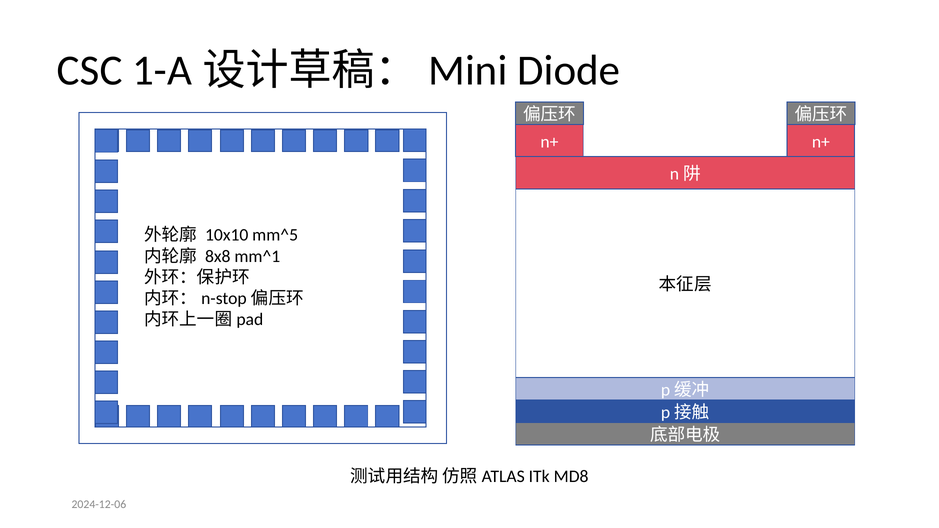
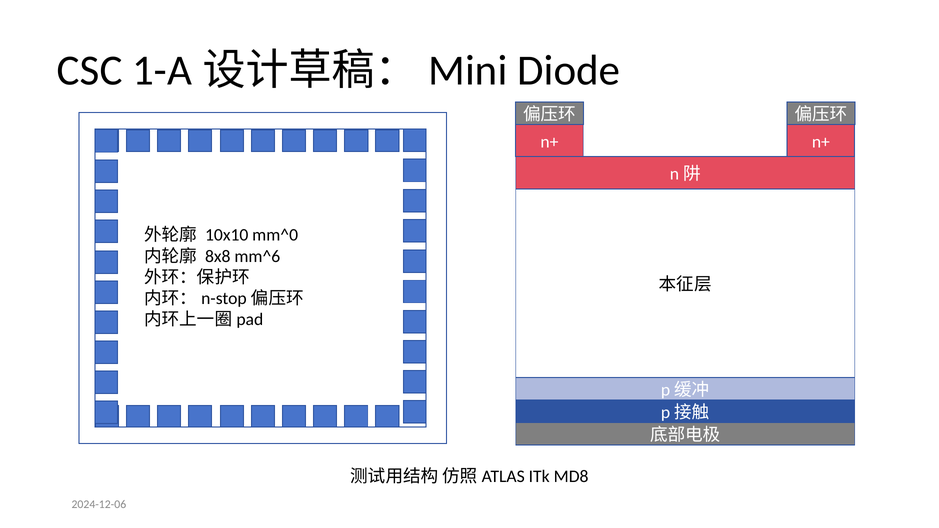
mm^5: mm^5 -> mm^0
mm^1: mm^1 -> mm^6
